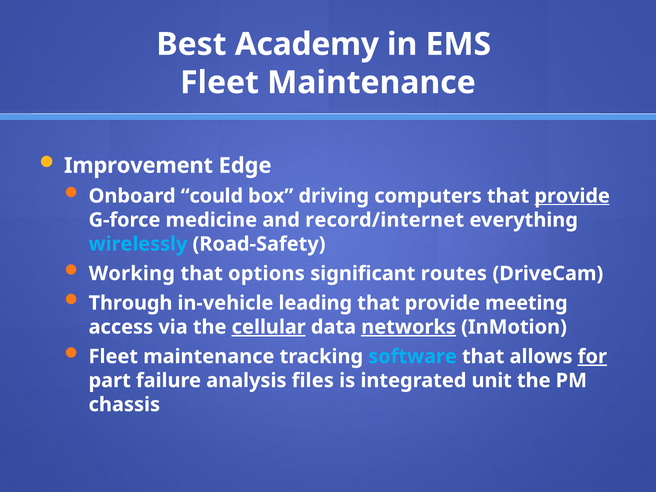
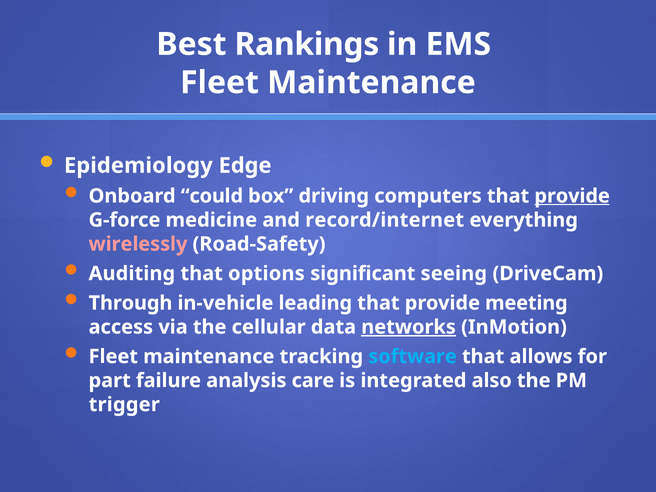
Academy: Academy -> Rankings
Improvement: Improvement -> Epidemiology
wirelessly colour: light blue -> pink
Working: Working -> Auditing
routes: routes -> seeing
cellular underline: present -> none
for underline: present -> none
files: files -> care
unit: unit -> also
chassis: chassis -> trigger
